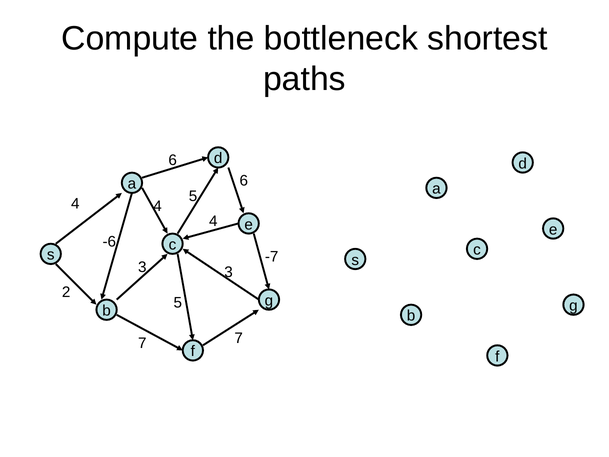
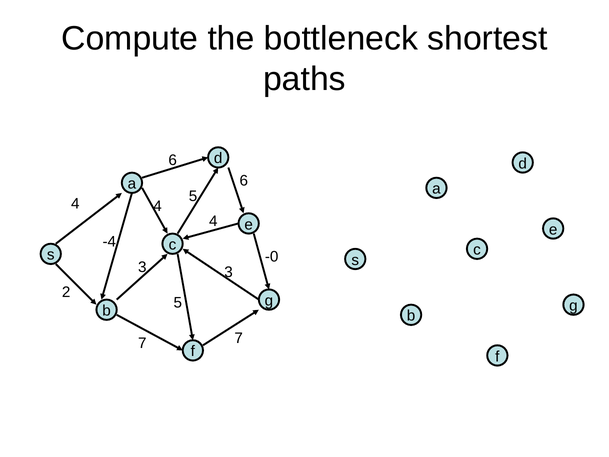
-6: -6 -> -4
-7: -7 -> -0
